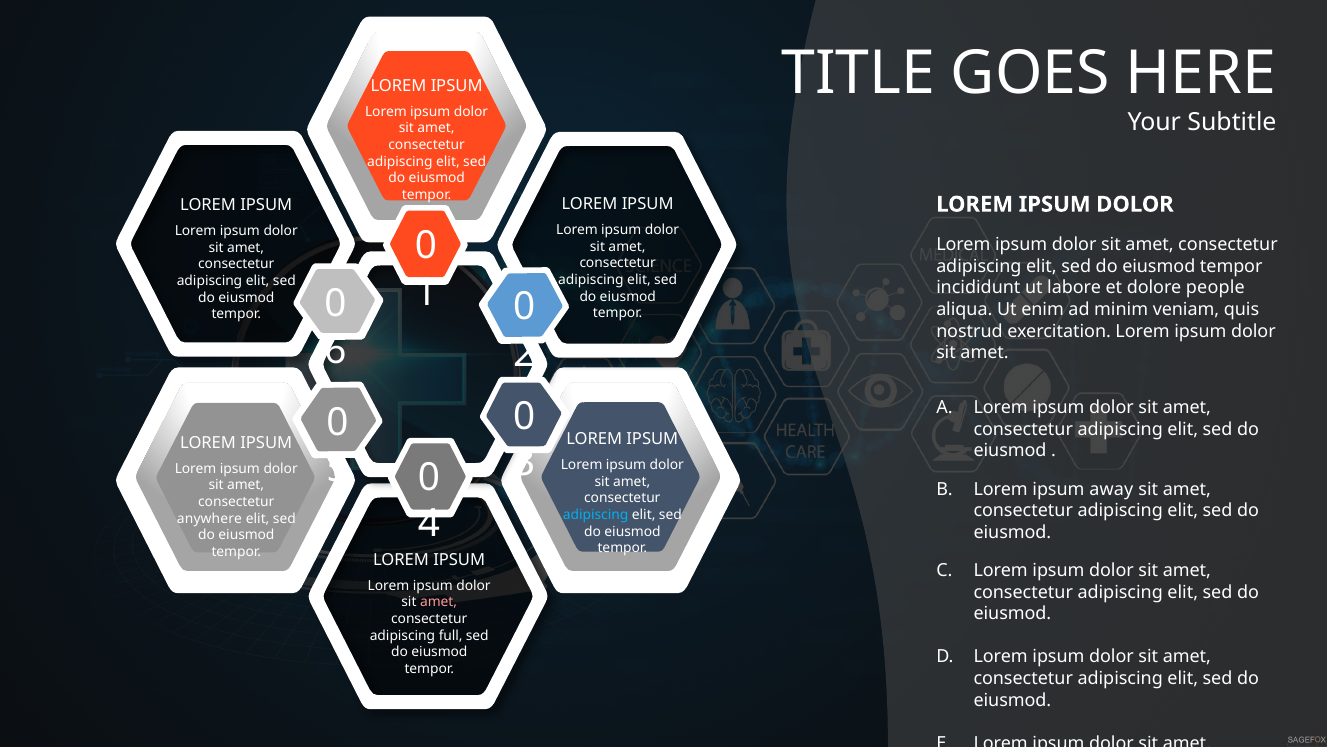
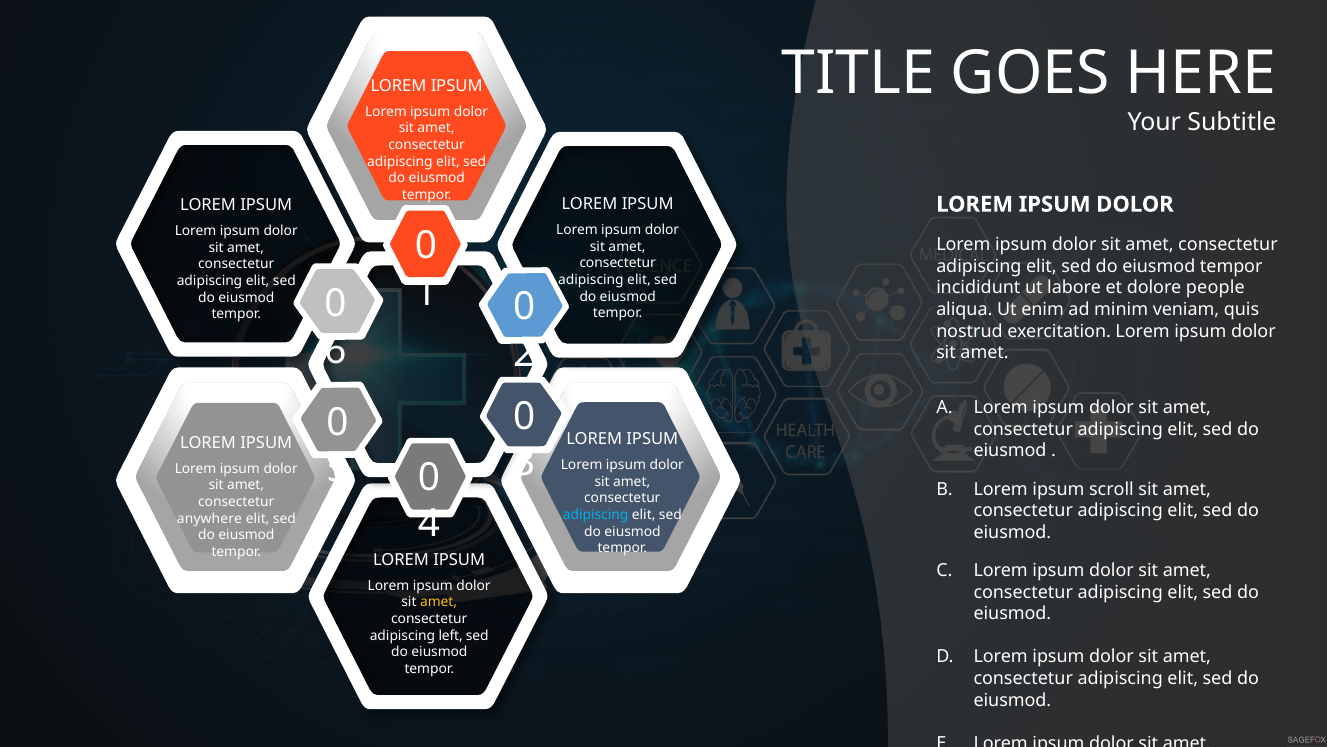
away: away -> scroll
amet at (439, 602) colour: pink -> yellow
full: full -> left
